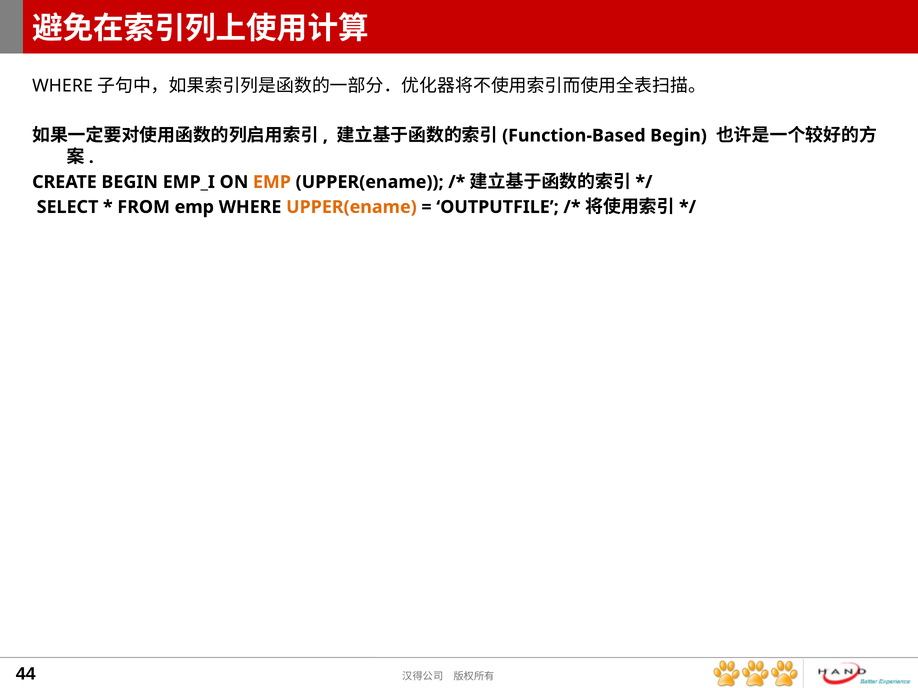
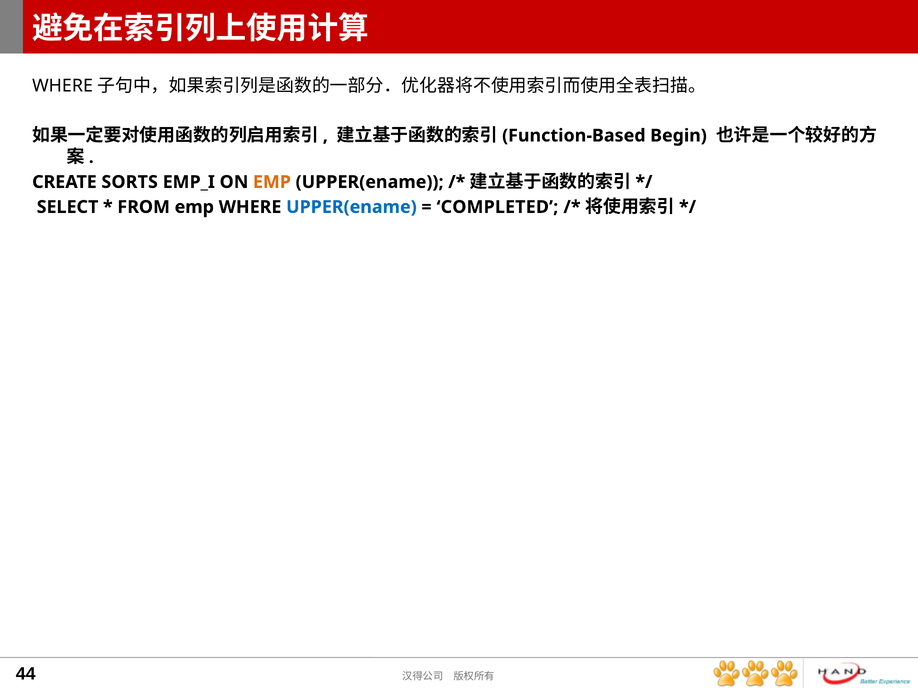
CREATE BEGIN: BEGIN -> SORTS
UPPER(ename at (351, 207) colour: orange -> blue
OUTPUTFILE: OUTPUTFILE -> COMPLETED
